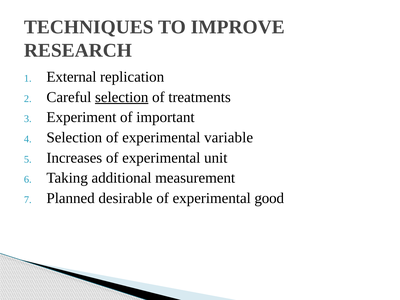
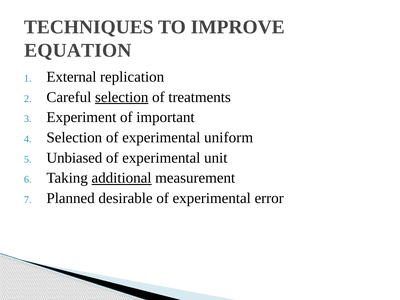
RESEARCH: RESEARCH -> EQUATION
variable: variable -> uniform
Increases: Increases -> Unbiased
additional underline: none -> present
good: good -> error
